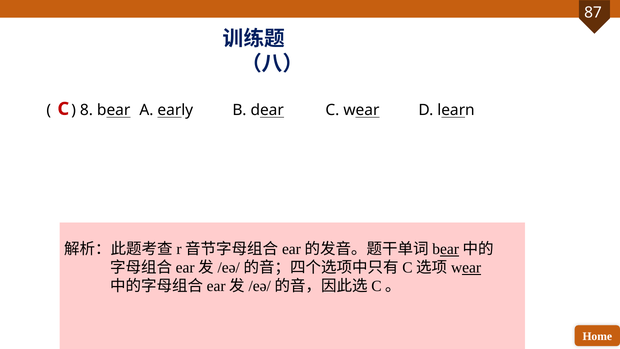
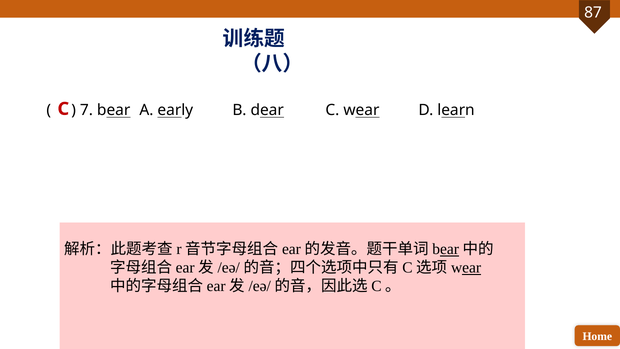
8: 8 -> 7
